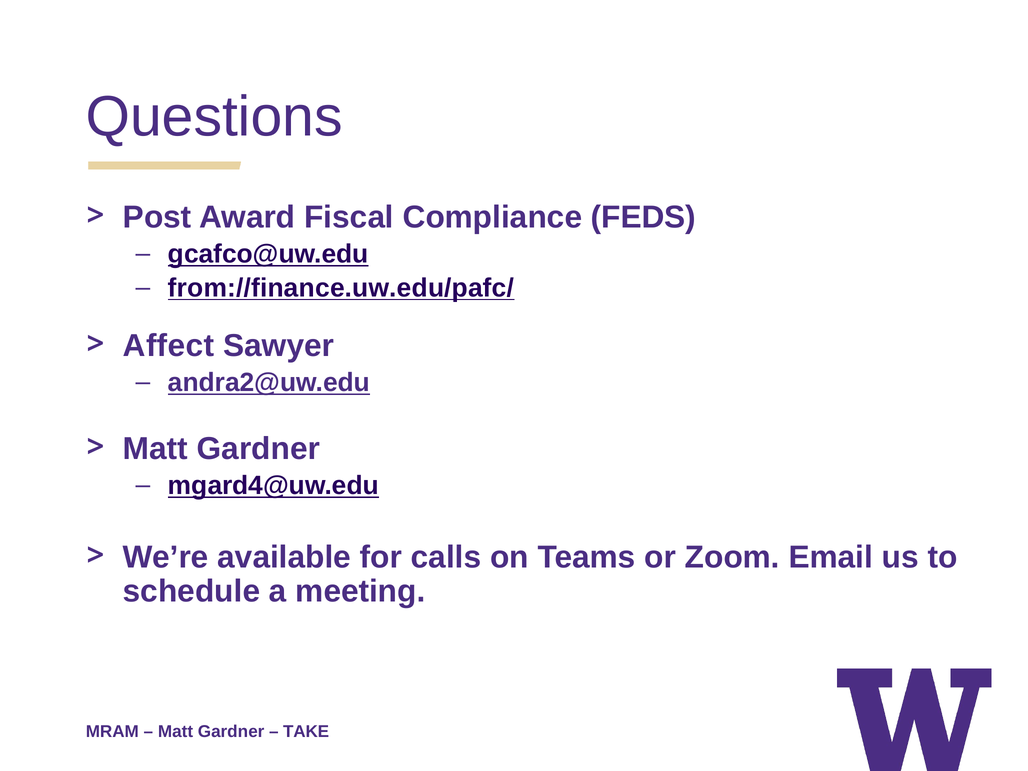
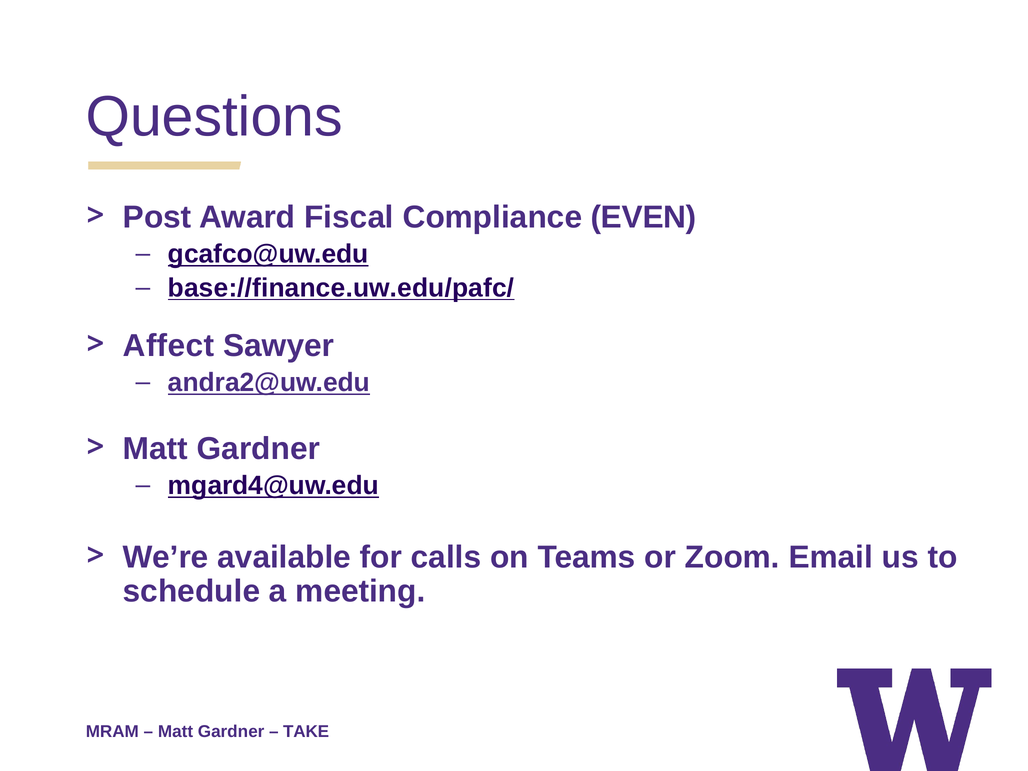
FEDS: FEDS -> EVEN
from://finance.uw.edu/pafc/: from://finance.uw.edu/pafc/ -> base://finance.uw.edu/pafc/
